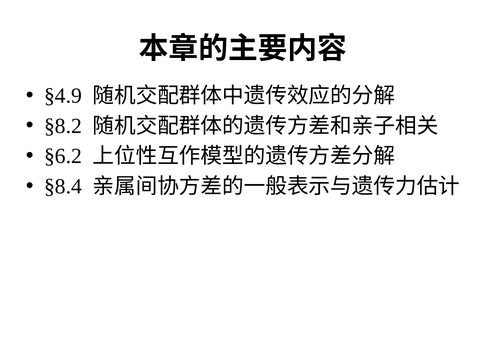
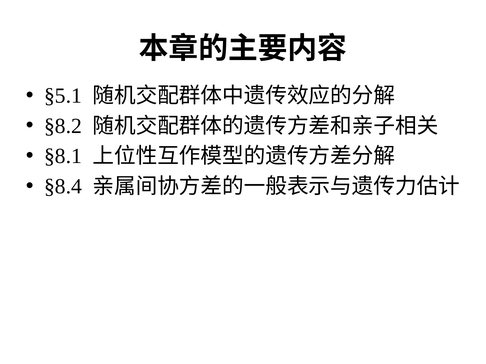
§4.9: §4.9 -> §5.1
§6.2: §6.2 -> §8.1
